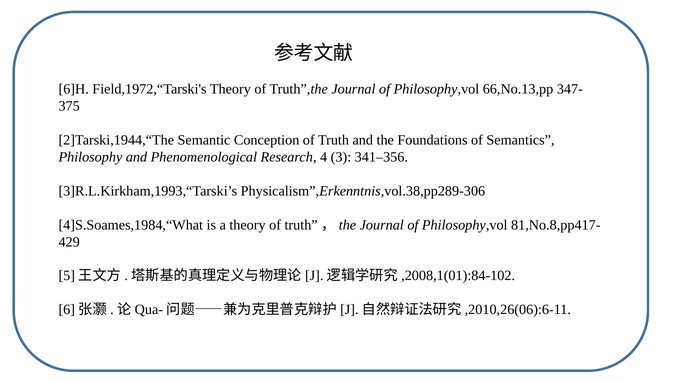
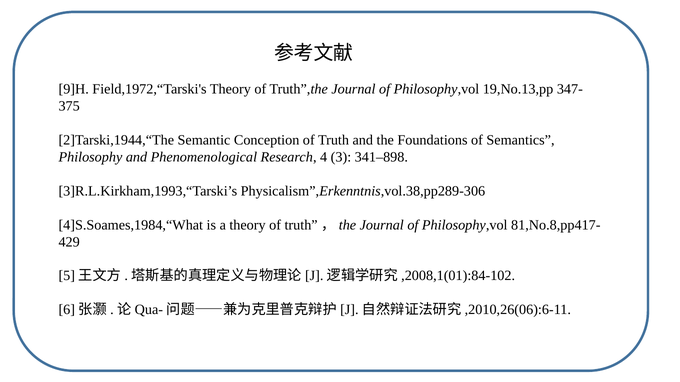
6]H: 6]H -> 9]H
66,No.13,pp: 66,No.13,pp -> 19,No.13,pp
341–356: 341–356 -> 341–898
